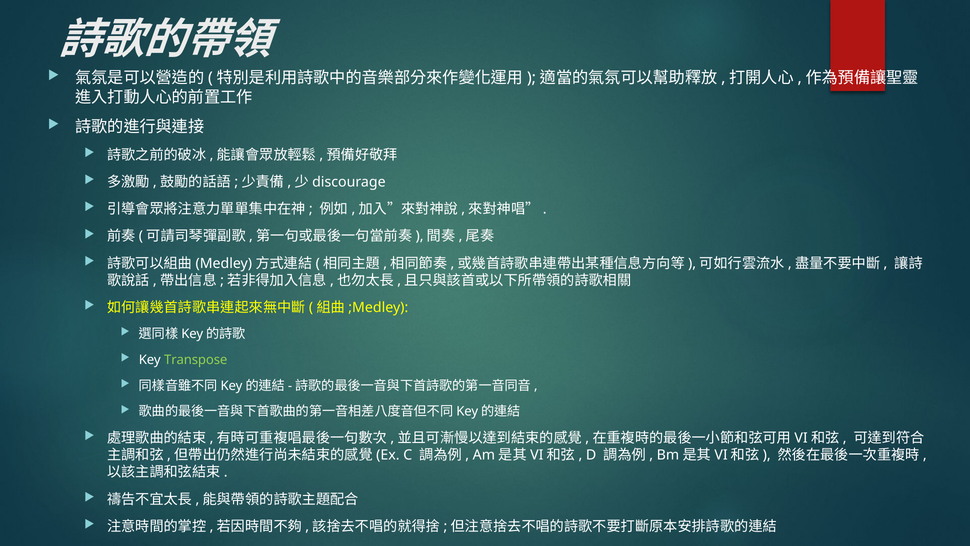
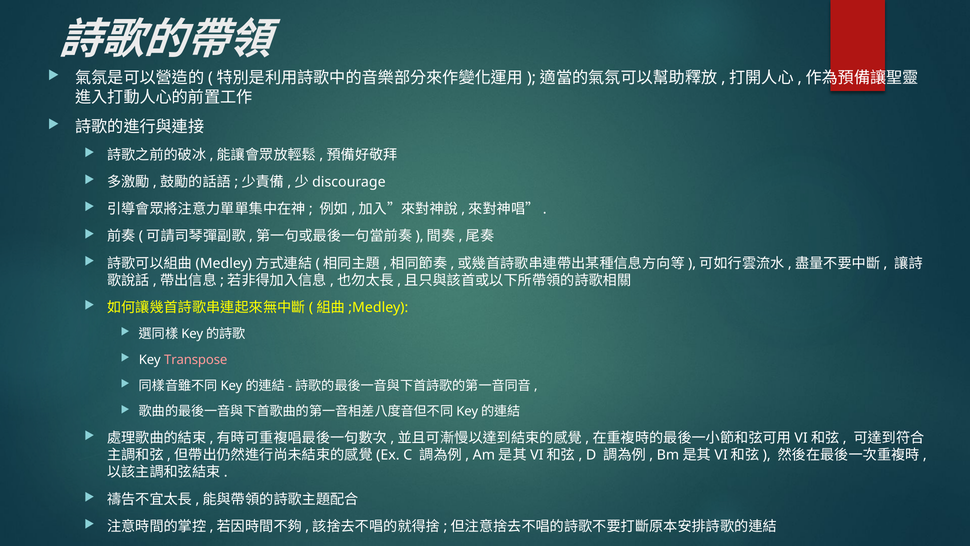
Transpose colour: light green -> pink
